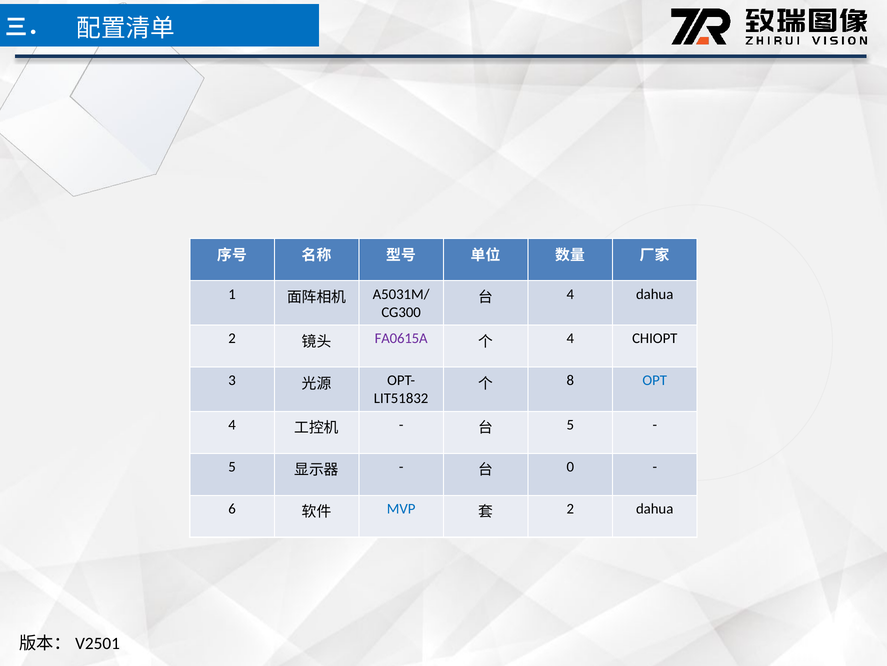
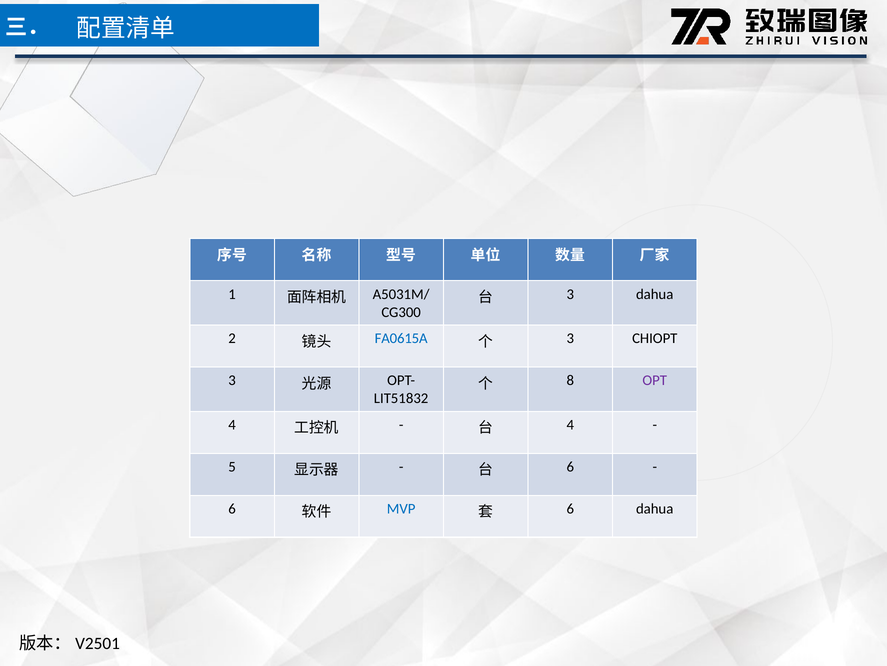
4 at (570, 294): 4 -> 3
FA0615A colour: purple -> blue
4 at (570, 338): 4 -> 3
OPT colour: blue -> purple
5 at (570, 425): 5 -> 4
0 at (570, 466): 0 -> 6
2 at (570, 508): 2 -> 6
